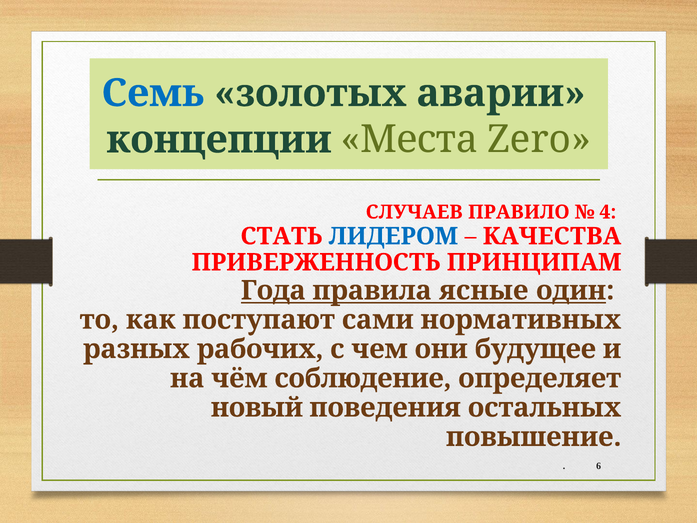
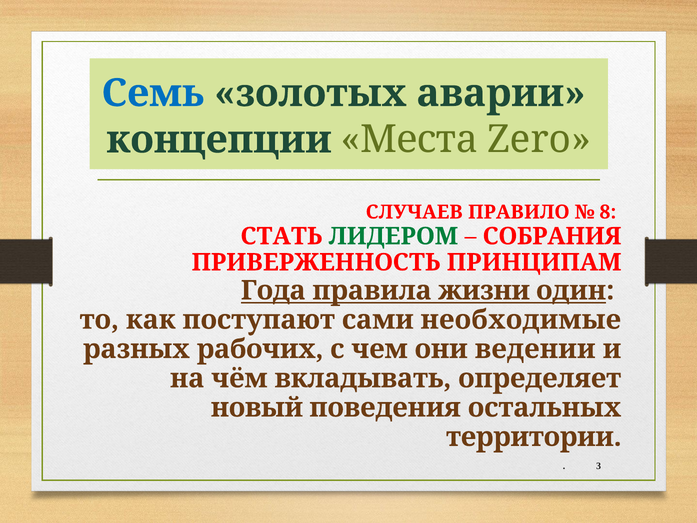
4: 4 -> 8
ЛИДЕРОМ colour: blue -> green
КАЧЕСТВА: КАЧЕСТВА -> СОБРАНИЯ
ясные: ясные -> жизни
нормативных: нормативных -> необходимые
будущее: будущее -> ведении
соблюдение: соблюдение -> вкладывать
повышение: повышение -> территории
6: 6 -> 3
